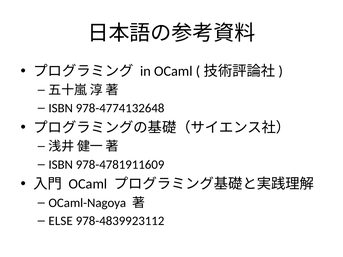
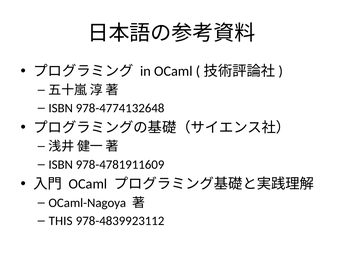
ELSE: ELSE -> THIS
